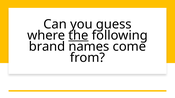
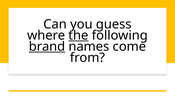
brand underline: none -> present
